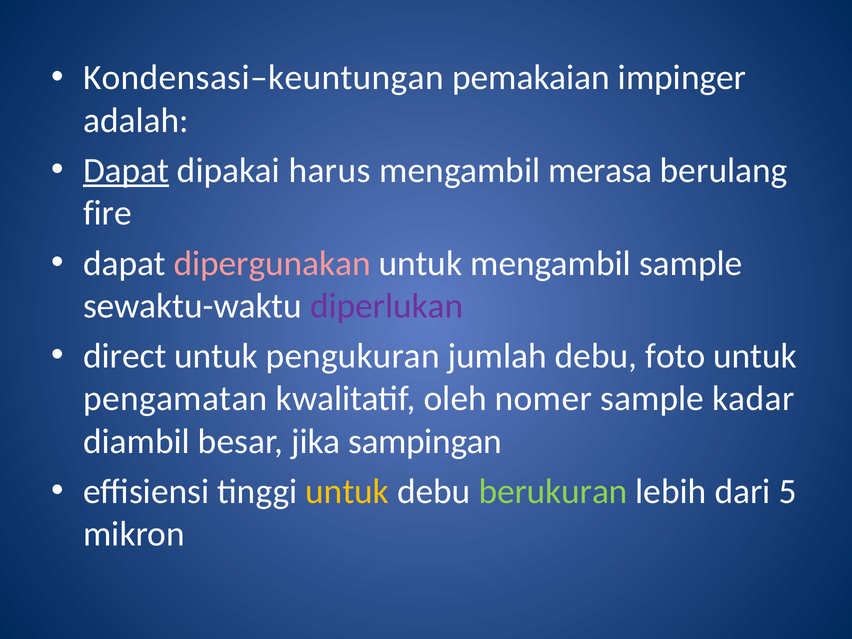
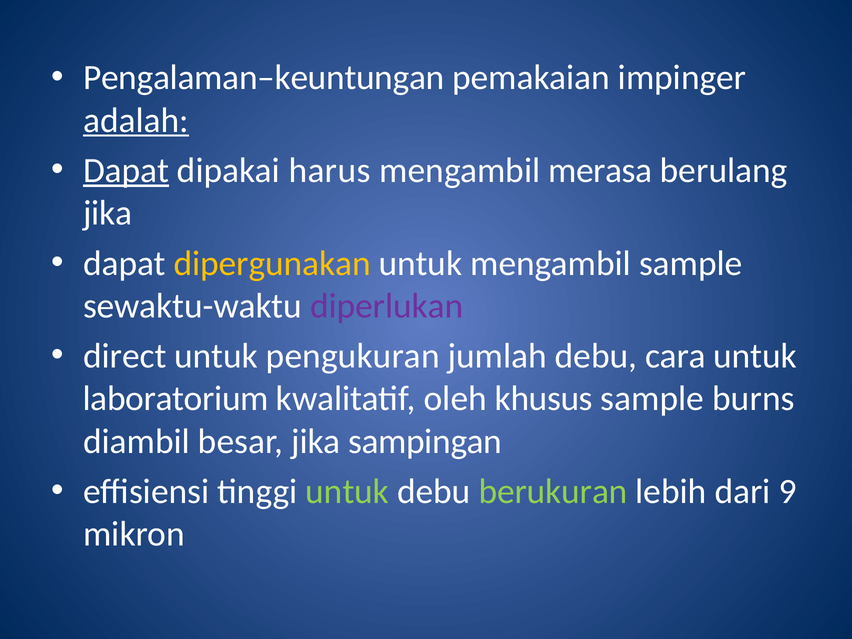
Kondensasi–keuntungan: Kondensasi–keuntungan -> Pengalaman–keuntungan
adalah underline: none -> present
fire at (107, 213): fire -> jika
dipergunakan colour: pink -> yellow
foto: foto -> cara
pengamatan: pengamatan -> laboratorium
nomer: nomer -> khusus
kadar: kadar -> burns
untuk at (347, 491) colour: yellow -> light green
5: 5 -> 9
